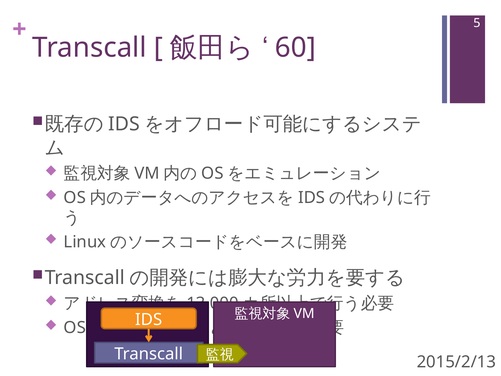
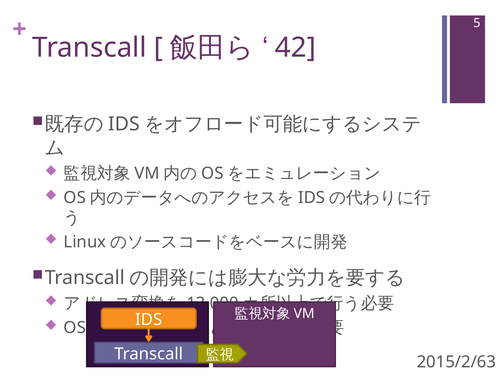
60: 60 -> 42
2015/2/13: 2015/2/13 -> 2015/2/63
